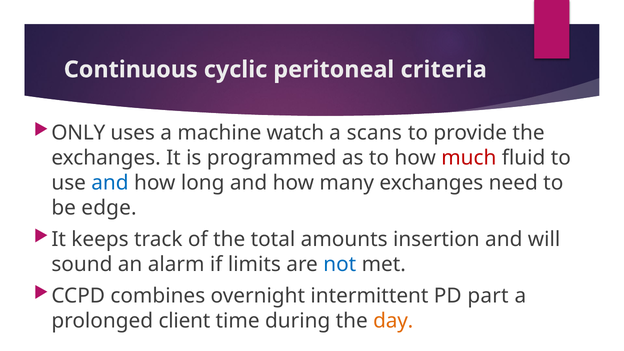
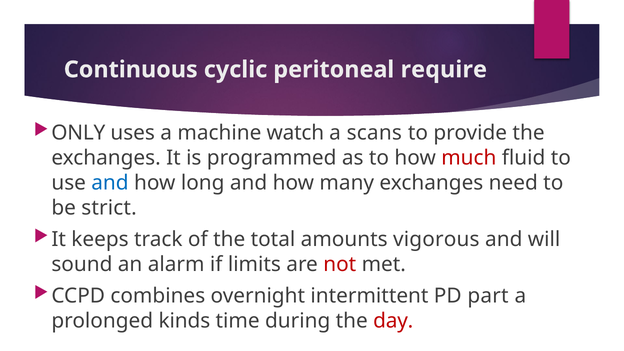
criteria: criteria -> require
edge: edge -> strict
insertion: insertion -> vigorous
not colour: blue -> red
client: client -> kinds
day colour: orange -> red
